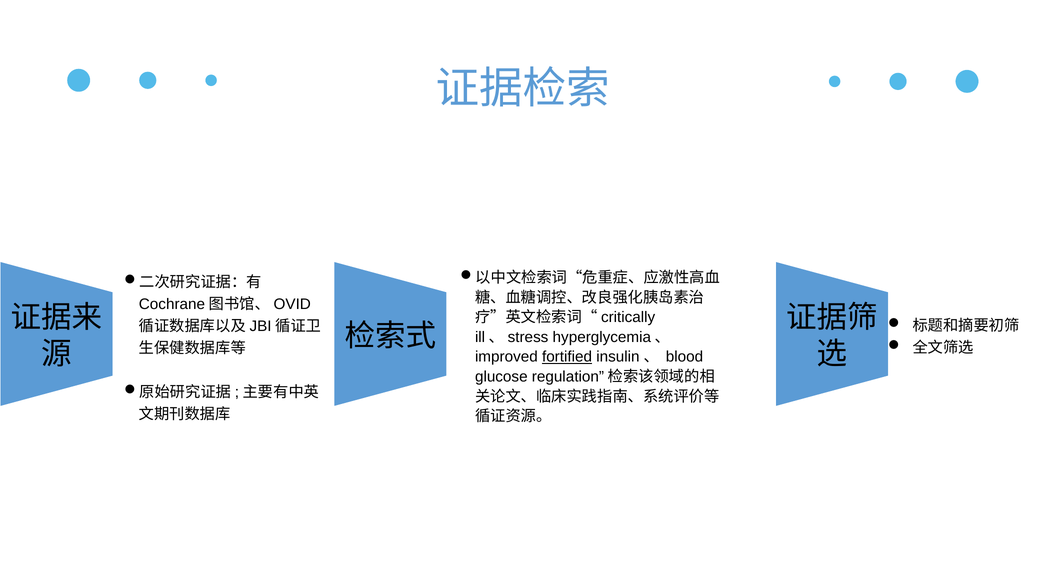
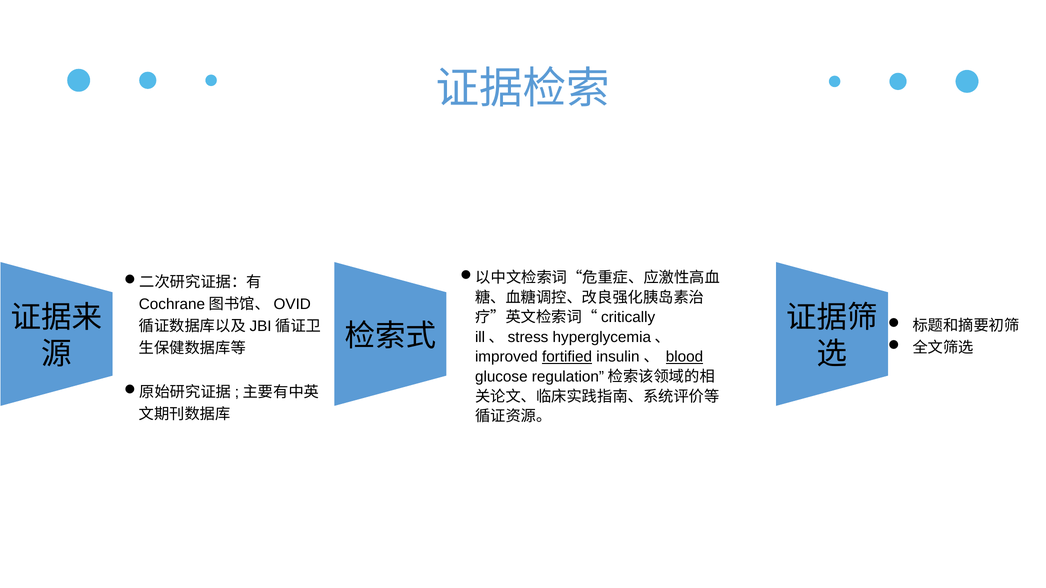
blood underline: none -> present
